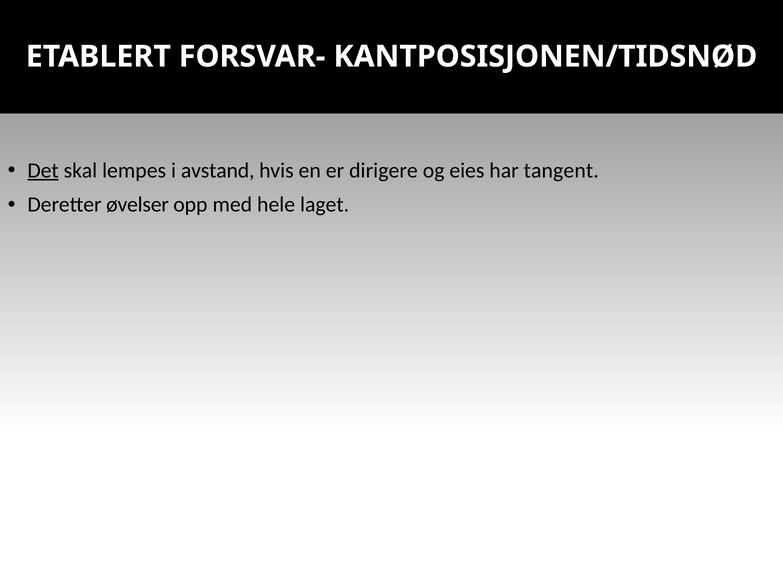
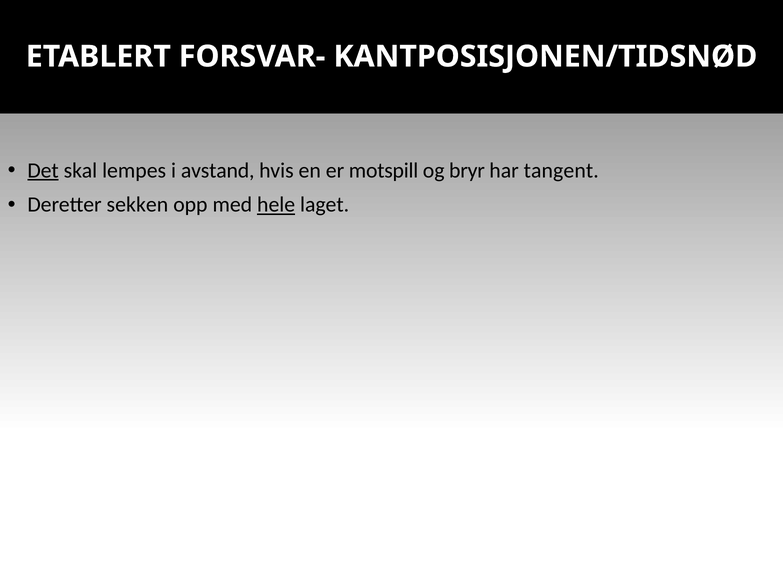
dirigere: dirigere -> motspill
eies: eies -> bryr
øvelser: øvelser -> sekken
hele underline: none -> present
